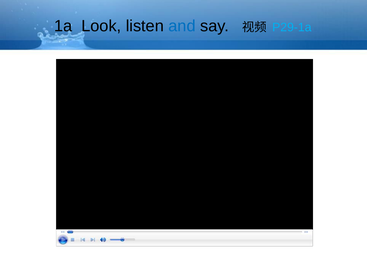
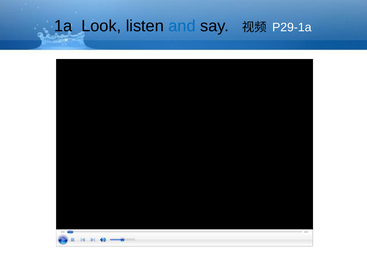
P29-1a colour: light blue -> white
